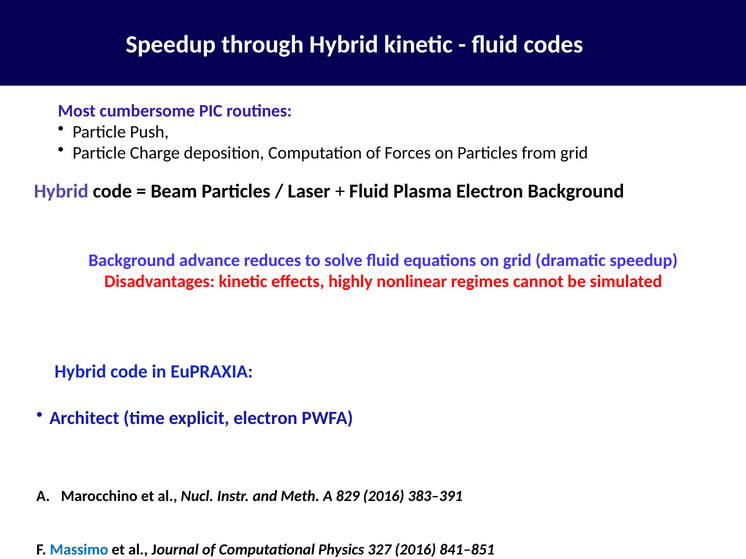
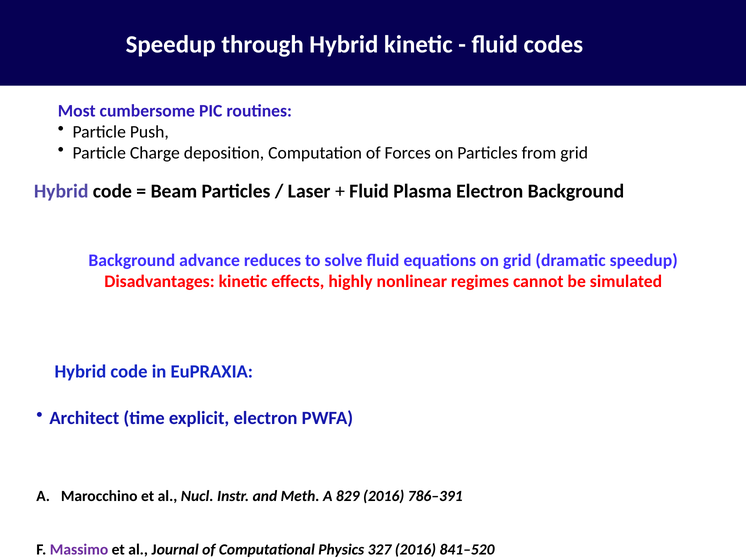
383–391: 383–391 -> 786–391
Massimo at (79, 550) colour: blue -> purple
841–851: 841–851 -> 841–520
